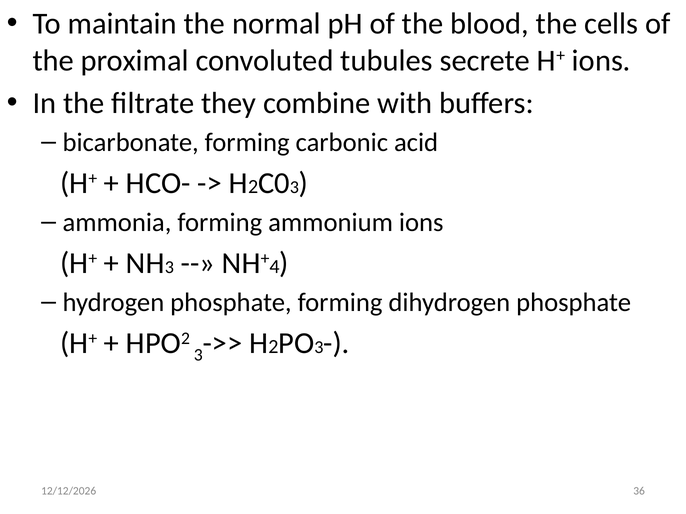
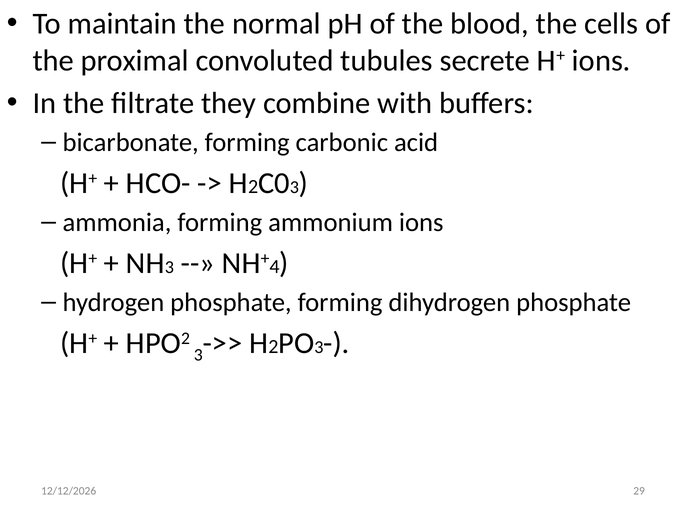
36: 36 -> 29
